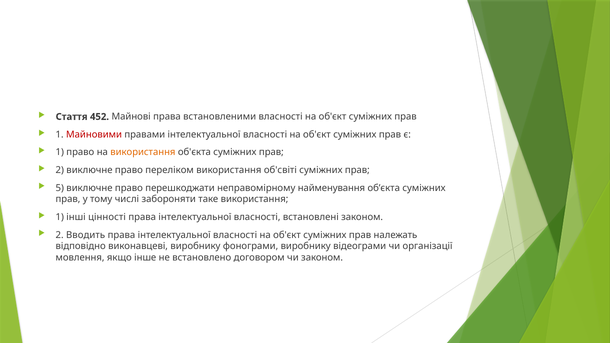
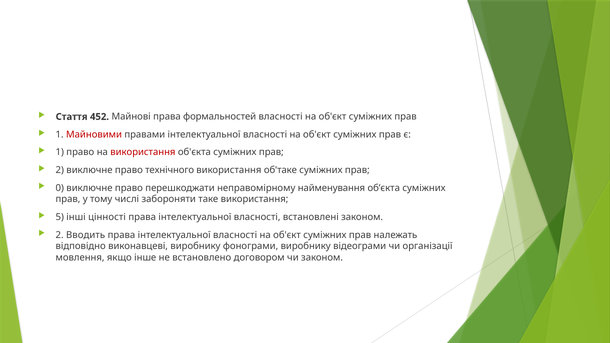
встановленими: встановленими -> формальностей
використання at (143, 152) colour: orange -> red
переліком: переліком -> технічного
об'світі: об'світі -> об'таке
5: 5 -> 0
1 at (60, 217): 1 -> 5
